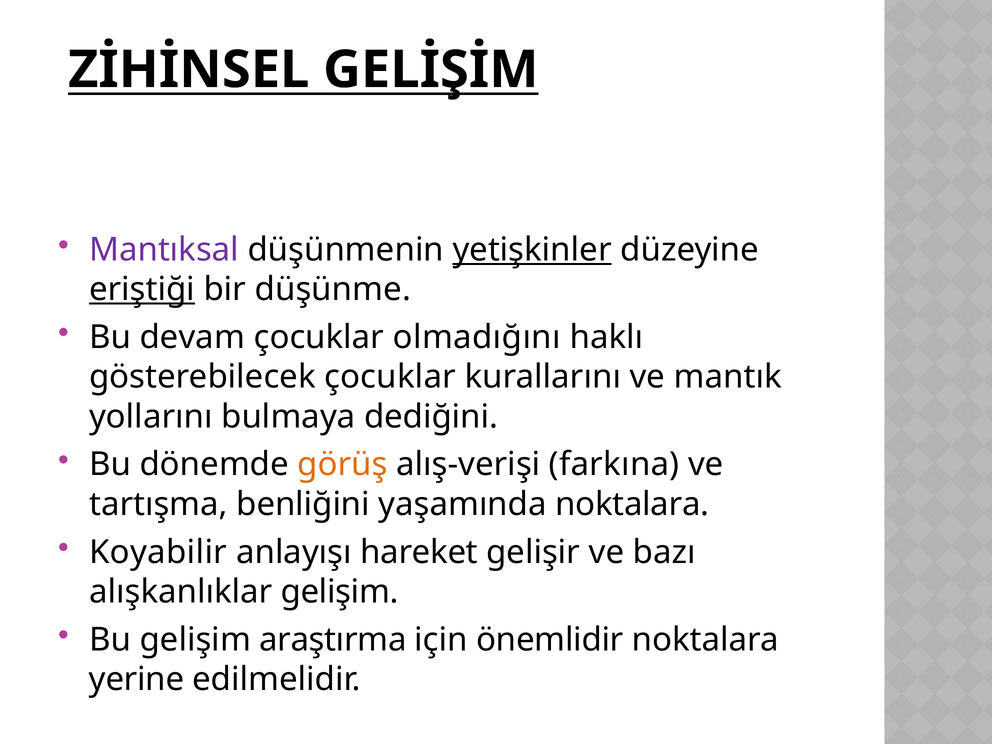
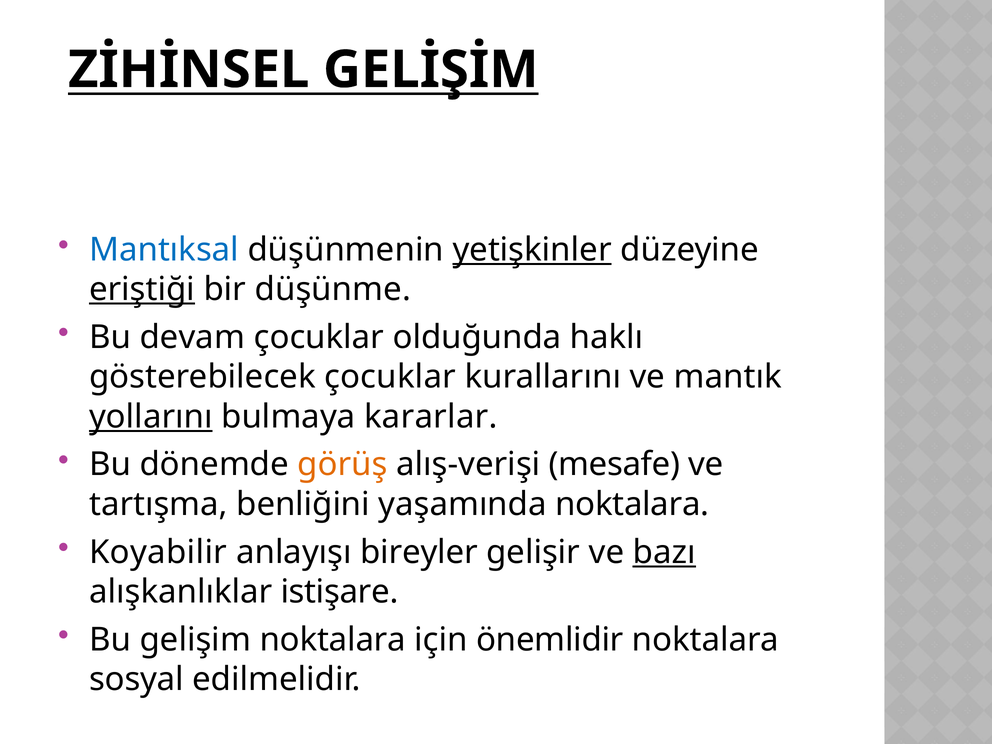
Mantıksal colour: purple -> blue
olmadığını: olmadığını -> olduğunda
yollarını underline: none -> present
dediğini: dediğini -> kararlar
farkına: farkına -> mesafe
hareket: hareket -> bireyler
bazı underline: none -> present
alışkanlıklar gelişim: gelişim -> istişare
gelişim araştırma: araştırma -> noktalara
yerine: yerine -> sosyal
